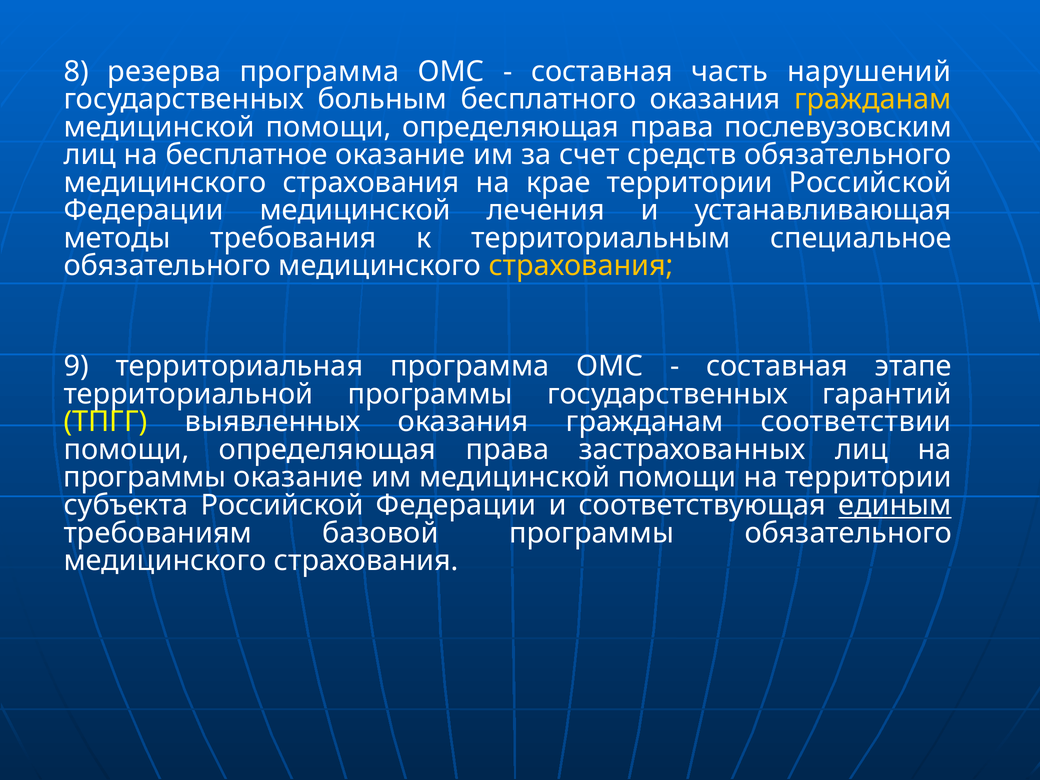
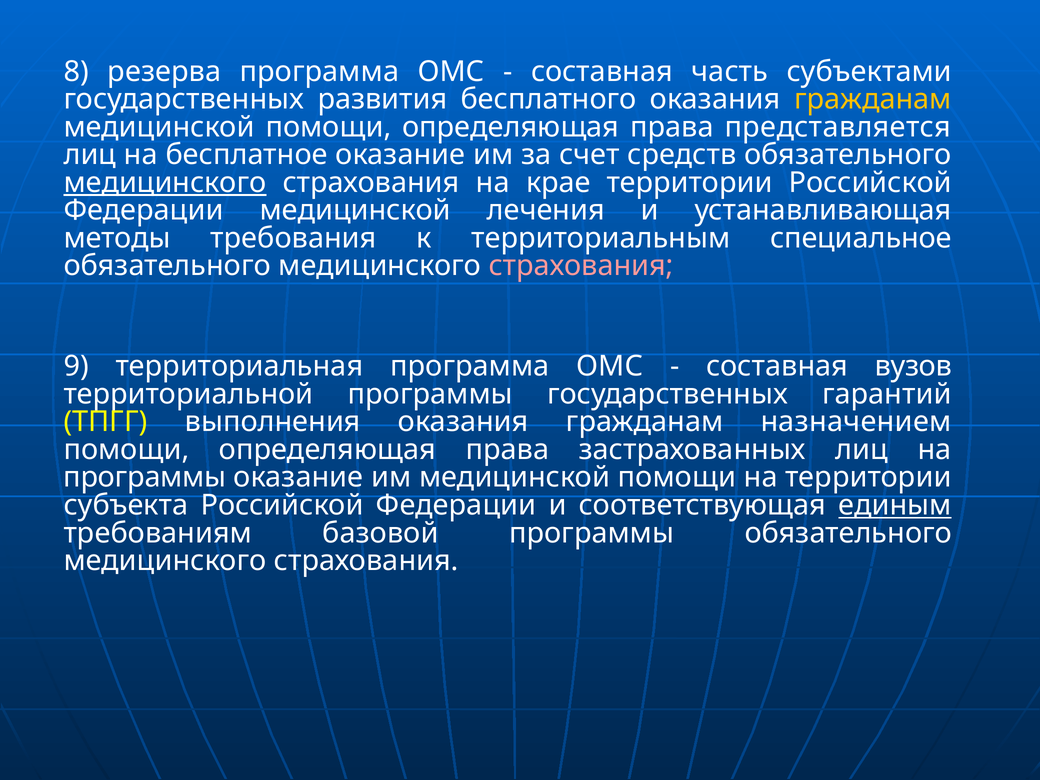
нарушений: нарушений -> субъектами
больным: больным -> развития
послевузовским: послевузовским -> представляется
медицинского at (165, 183) underline: none -> present
страхования at (581, 266) colour: yellow -> pink
этапе: этапе -> вузов
выявленных: выявленных -> выполнения
соответствии: соответствии -> назначением
